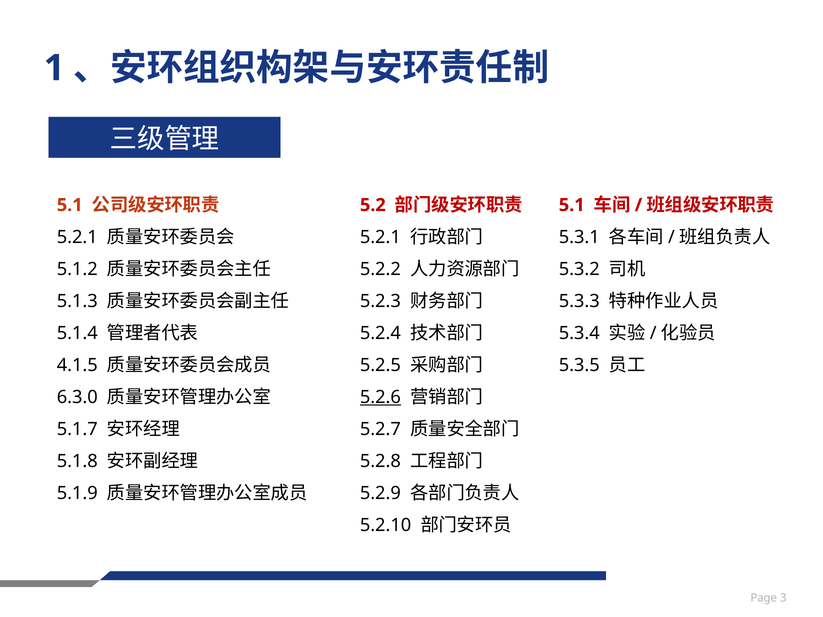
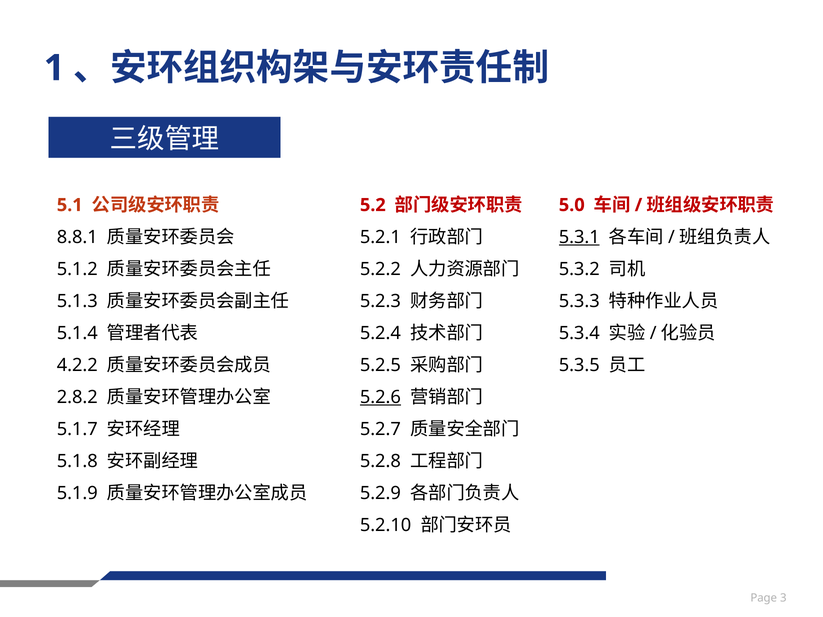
5.1 at (572, 205): 5.1 -> 5.0
5.2.1 at (77, 237): 5.2.1 -> 8.8.1
5.3.1 underline: none -> present
4.1.5: 4.1.5 -> 4.2.2
6.3.0: 6.3.0 -> 2.8.2
